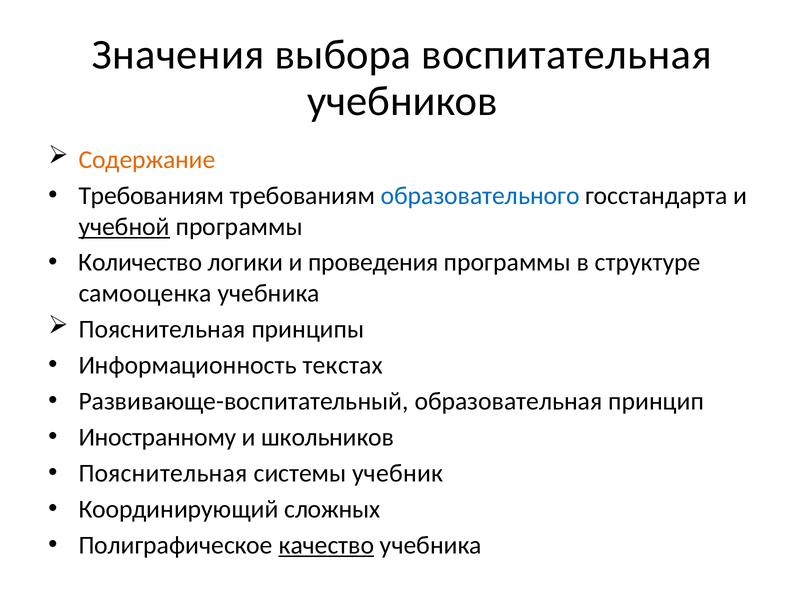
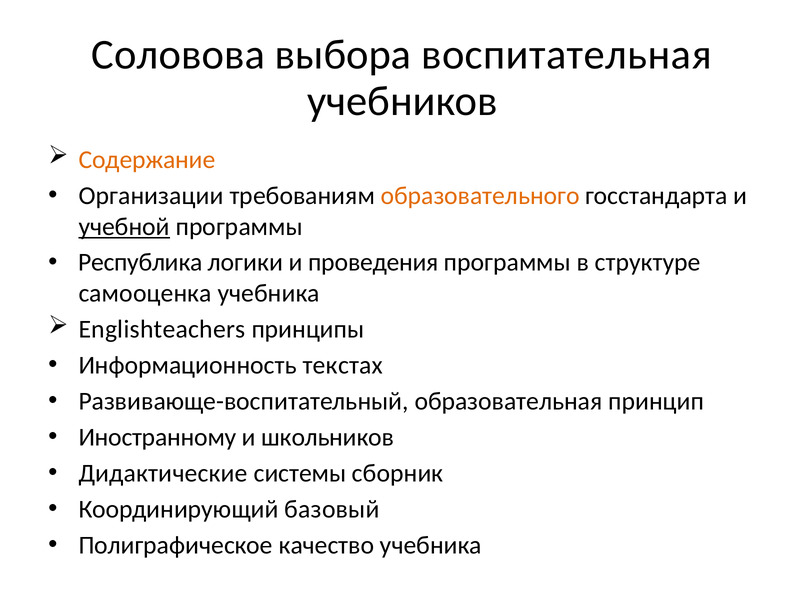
Значения: Значения -> Соловова
Требованиям at (151, 196): Требованиям -> Организации
образовательного colour: blue -> orange
Количество: Количество -> Республика
Пояснительная at (162, 329): Пояснительная -> Englishteachers
Пояснительная at (163, 473): Пояснительная -> Дидактические
учебник: учебник -> сборник
сложных: сложных -> базовый
качество underline: present -> none
